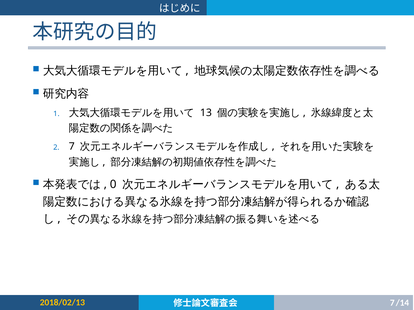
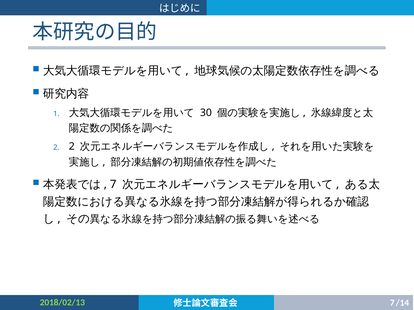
13: 13 -> 30
7 at (72, 147): 7 -> 2
0 at (113, 185): 0 -> 7
2018/02/13 colour: yellow -> light green
